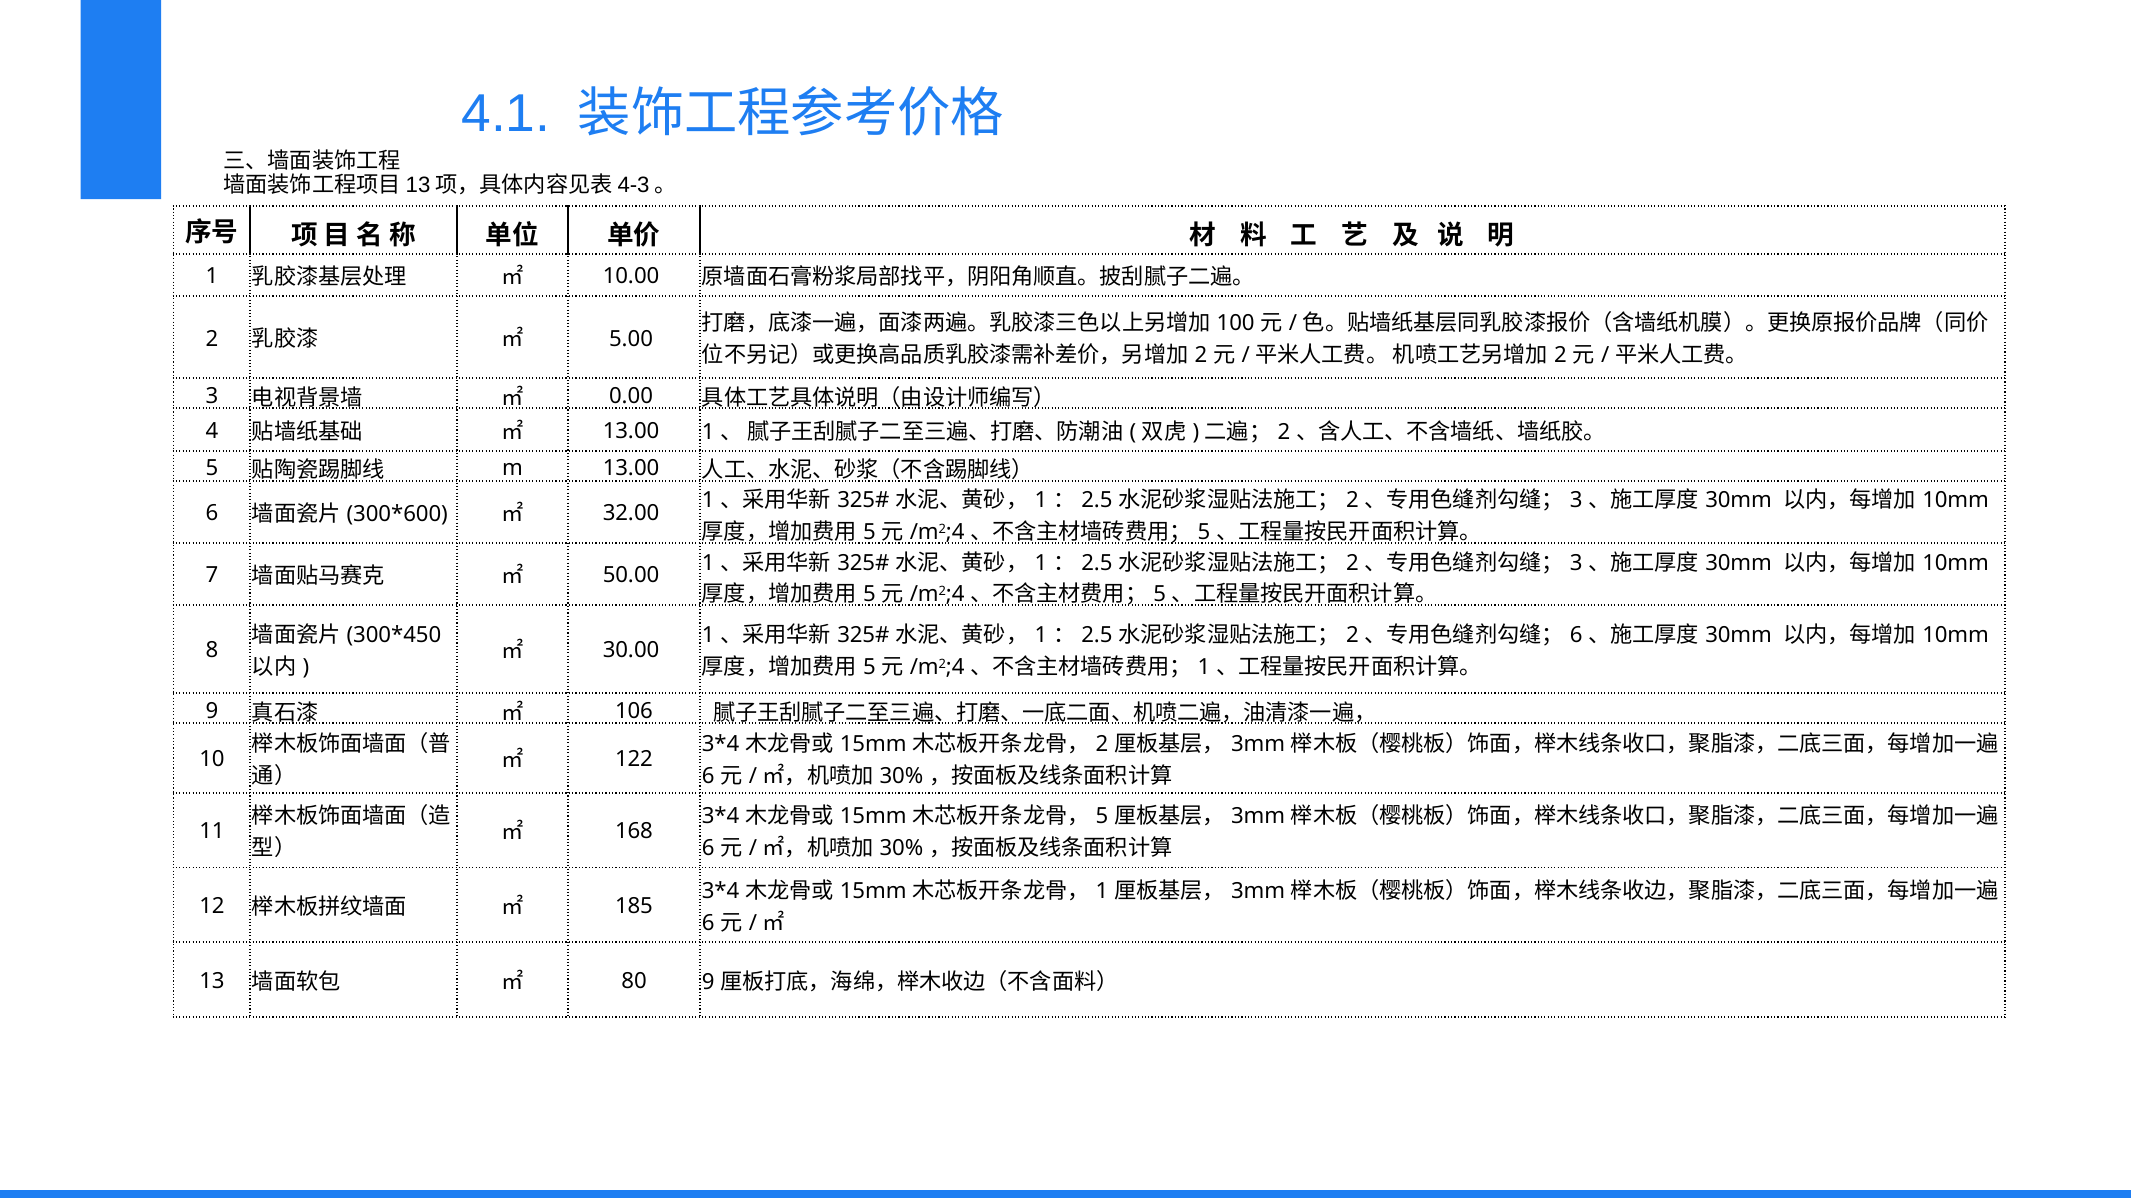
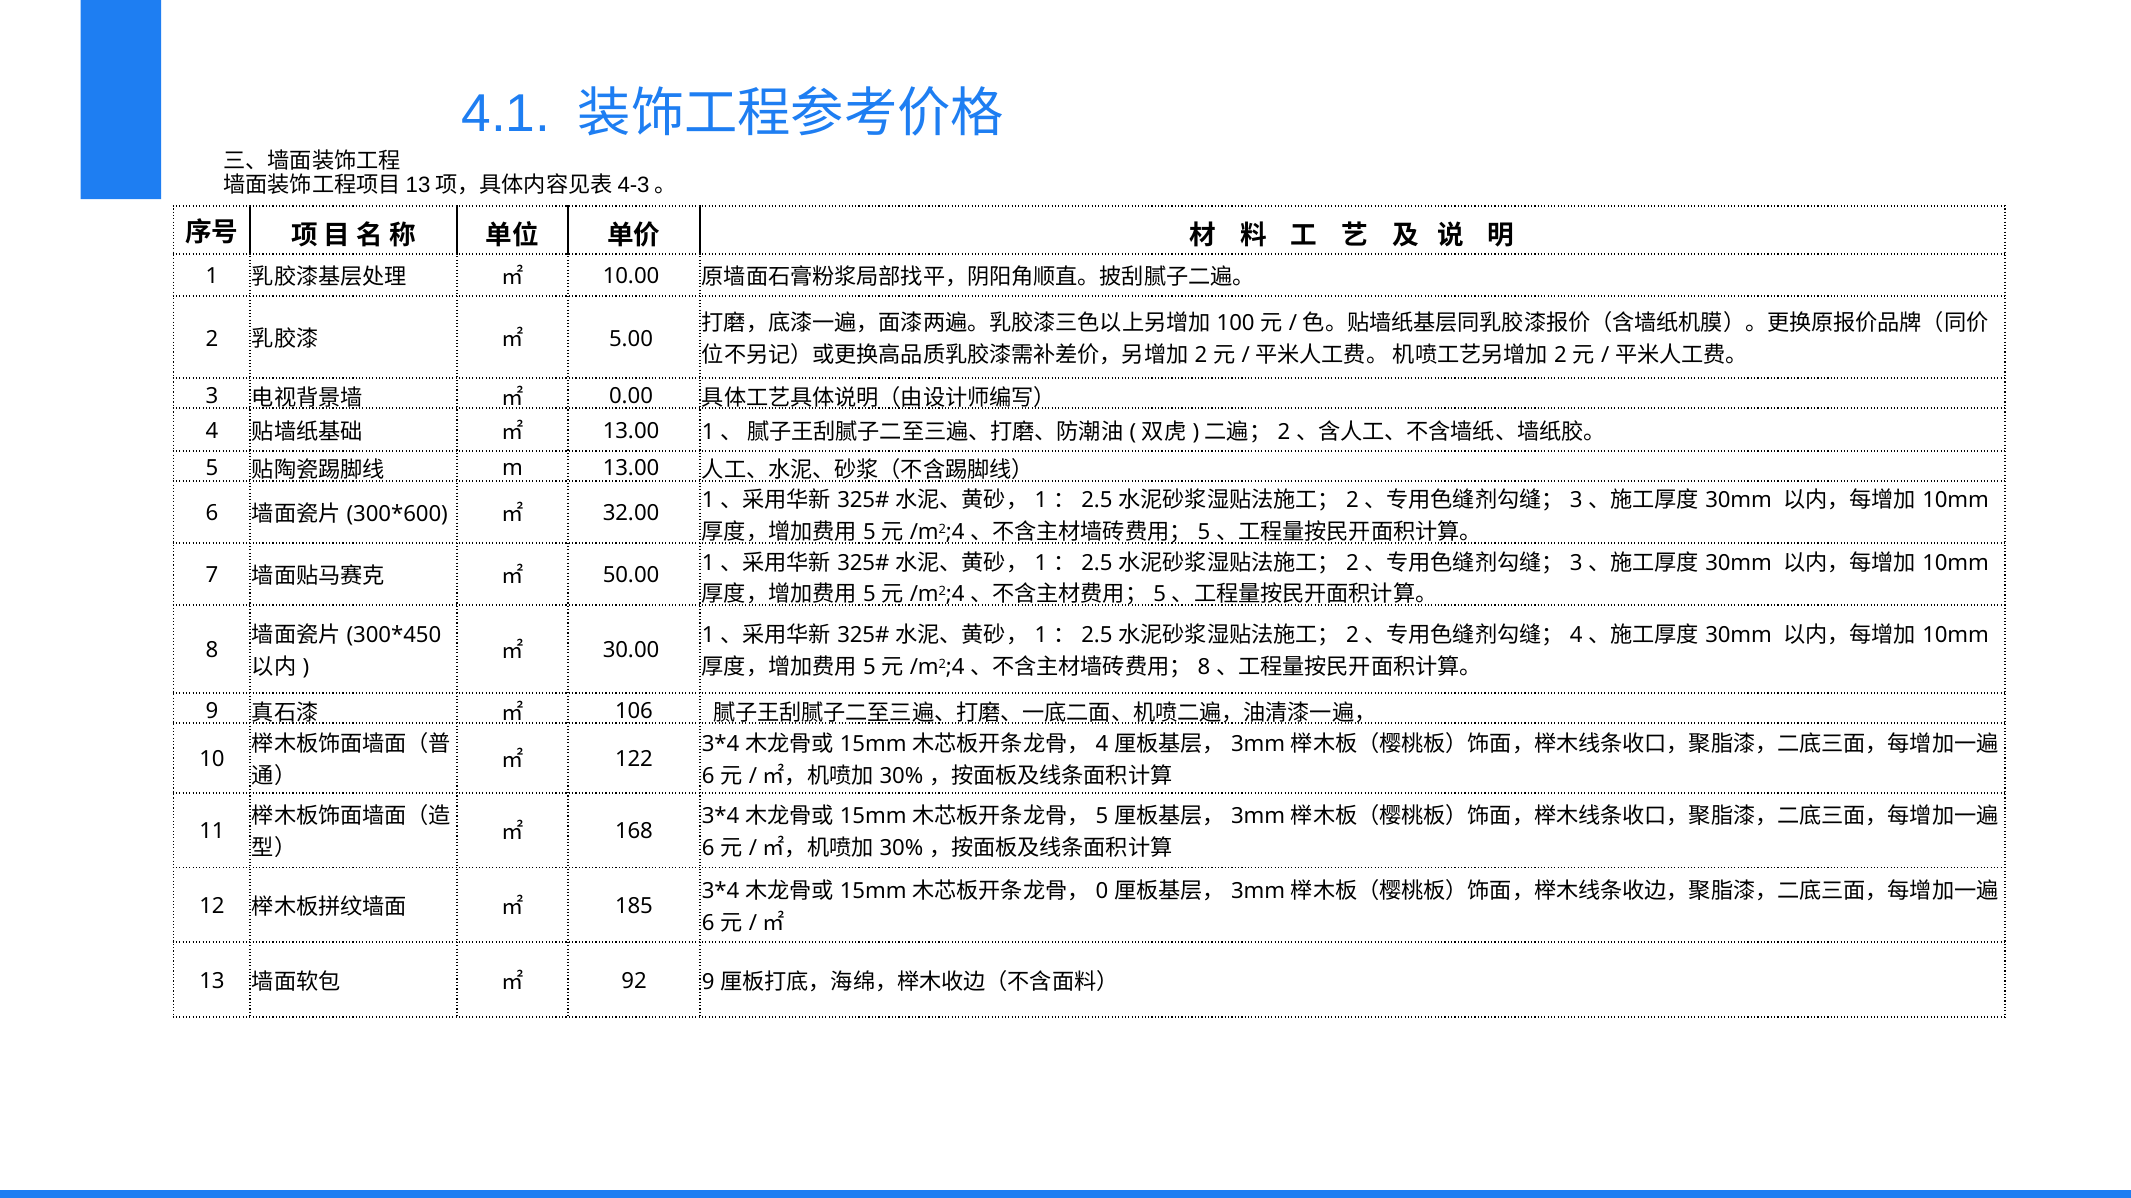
6 at (1576, 636): 6 -> 4
1 at (1204, 668): 1 -> 8
2 at (1102, 745): 2 -> 4
1 at (1102, 892): 1 -> 0
80: 80 -> 92
